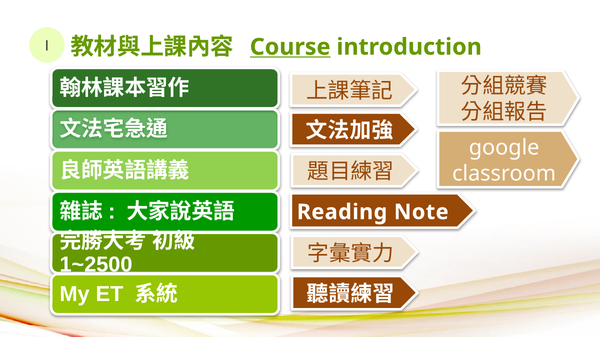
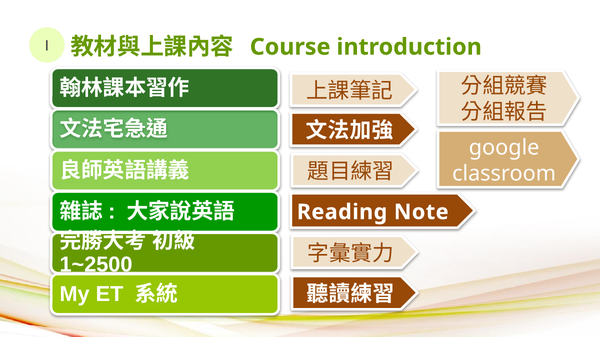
Course underline: present -> none
